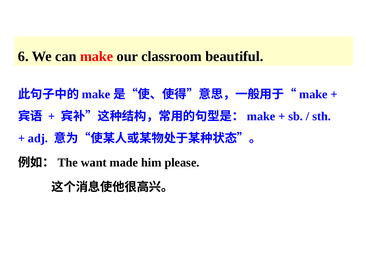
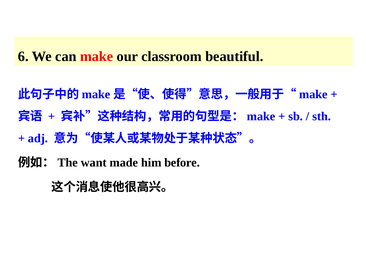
please: please -> before
